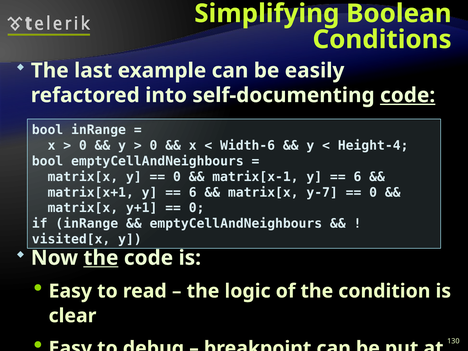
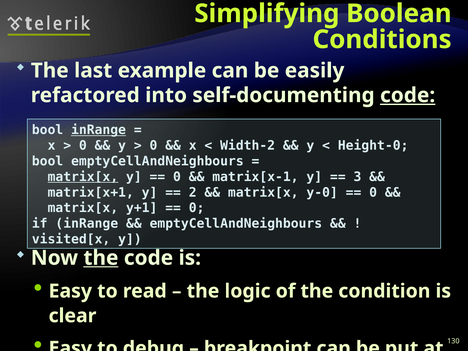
inRange at (99, 130) underline: none -> present
Width-6: Width-6 -> Width-2
Height-4: Height-4 -> Height-0
matrix[x at (83, 177) underline: none -> present
6 at (357, 177): 6 -> 3
6 at (193, 192): 6 -> 2
y-7: y-7 -> y-0
